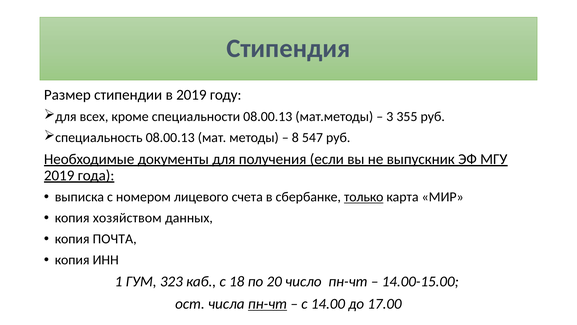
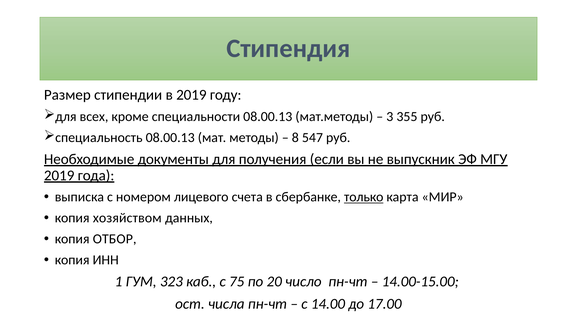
ПОЧТА: ПОЧТА -> ОТБОР
18: 18 -> 75
пн-чт at (267, 303) underline: present -> none
